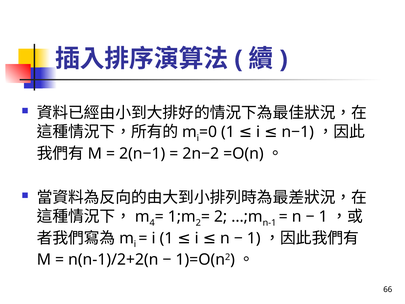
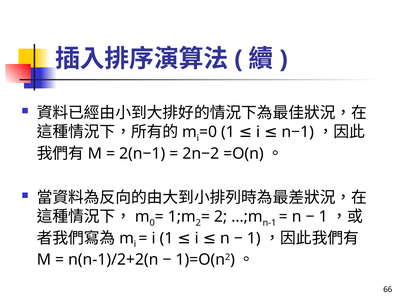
4: 4 -> 0
